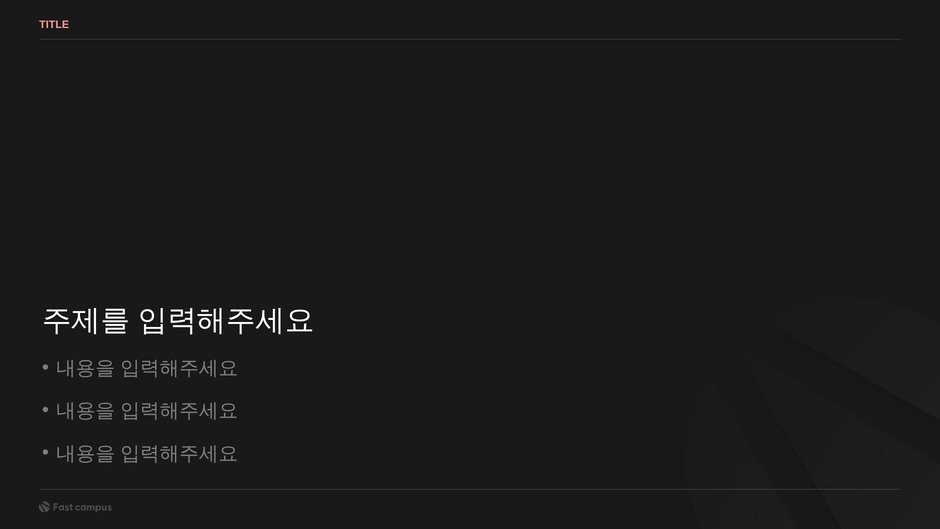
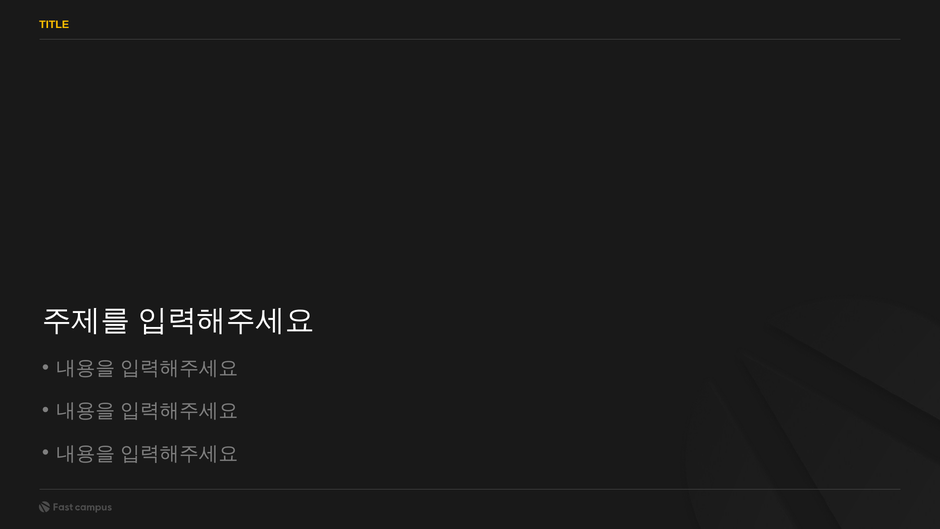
TITLE colour: pink -> yellow
